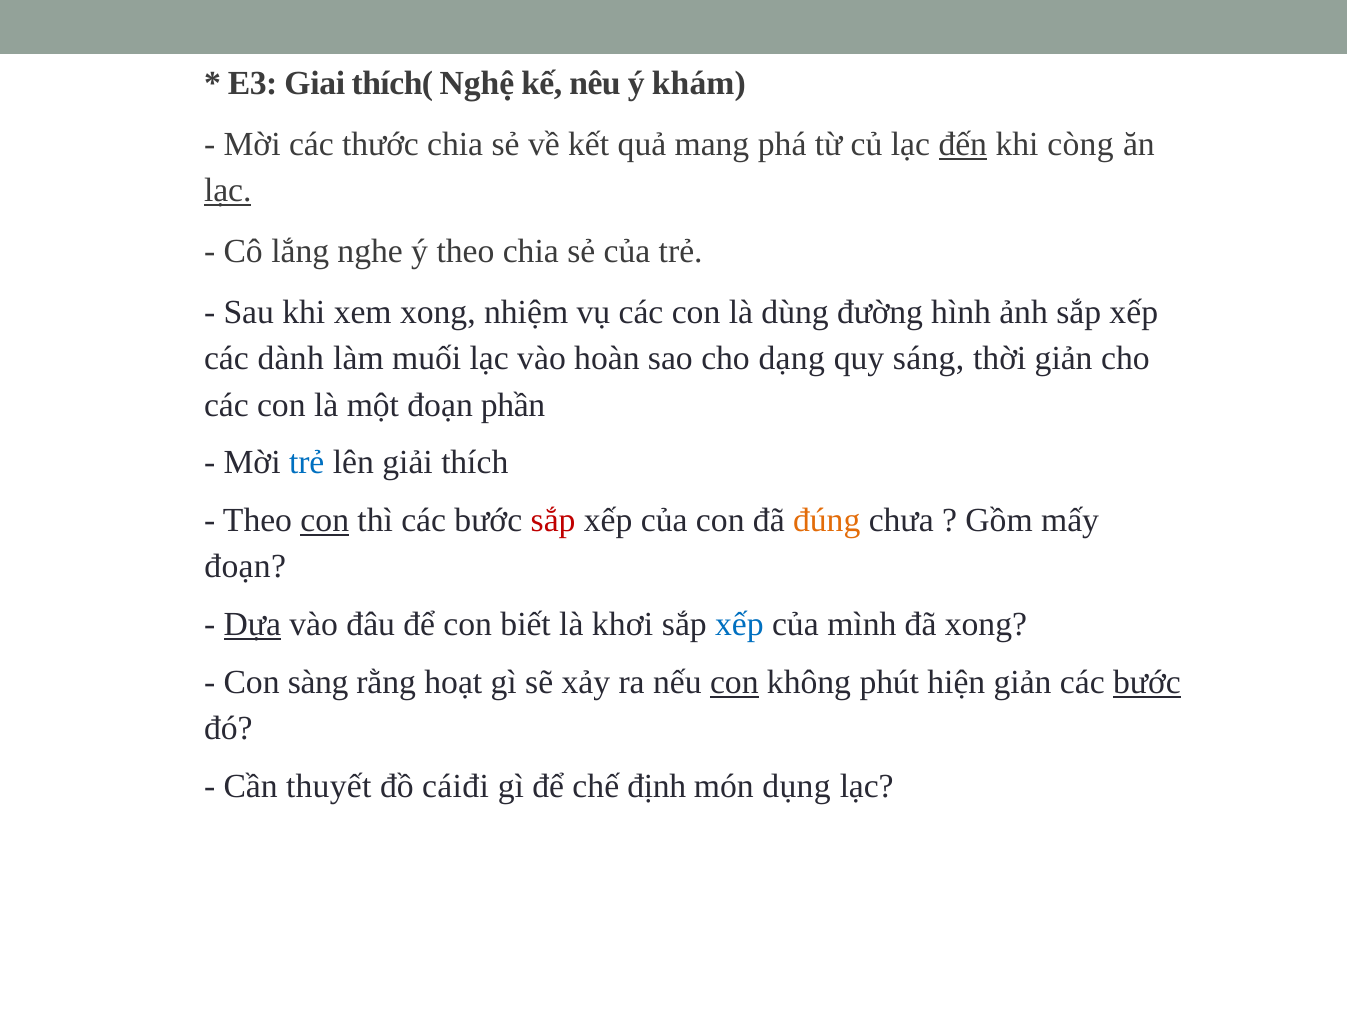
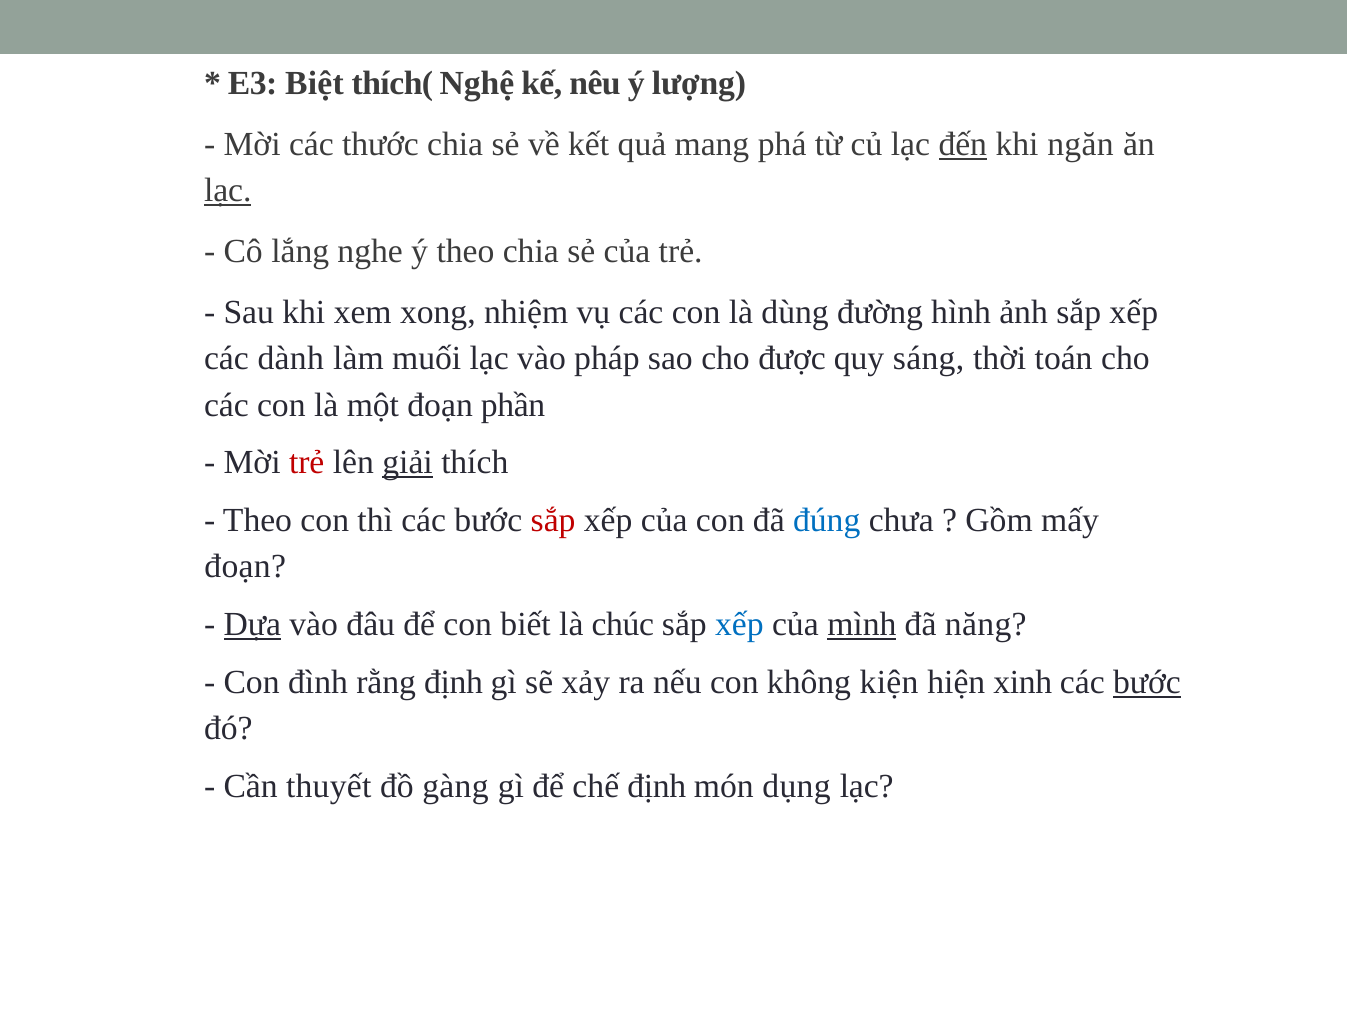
Giai: Giai -> Biệt
khám: khám -> lượng
còng: còng -> ngăn
hoàn: hoàn -> pháp
dạng: dạng -> được
thời giản: giản -> toán
trẻ at (307, 462) colour: blue -> red
giải underline: none -> present
con at (325, 520) underline: present -> none
đúng colour: orange -> blue
khơi: khơi -> chúc
mình underline: none -> present
đã xong: xong -> năng
sàng: sàng -> đình
rằng hoạt: hoạt -> định
con at (734, 682) underline: present -> none
phút: phút -> kiện
hiện giản: giản -> xinh
cáiđi: cáiđi -> gàng
